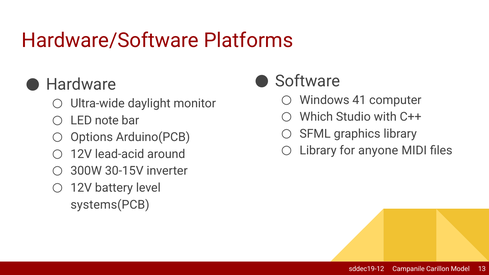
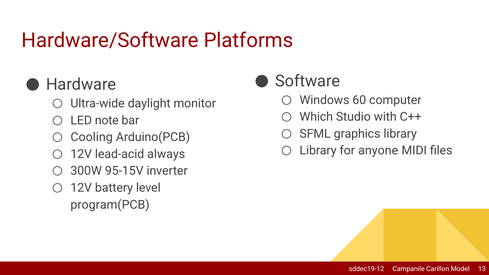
41: 41 -> 60
Options: Options -> Cooling
around: around -> always
30-15V: 30-15V -> 95-15V
systems(PCB: systems(PCB -> program(PCB
